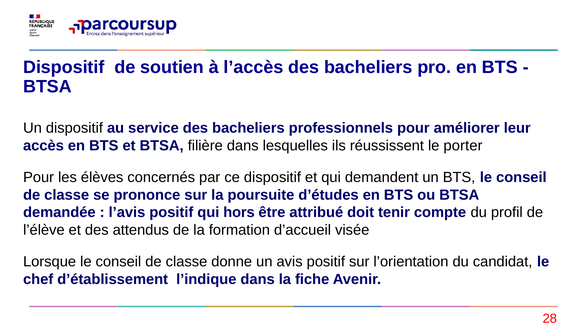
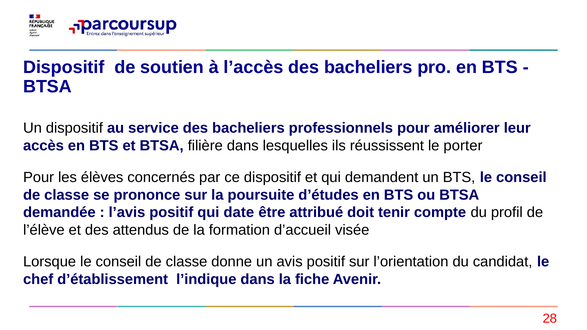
hors: hors -> date
